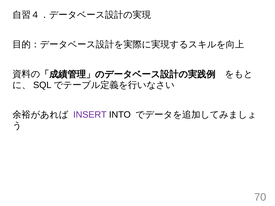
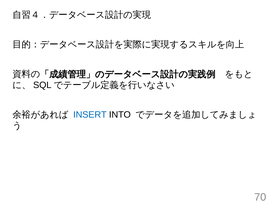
INSERT colour: purple -> blue
